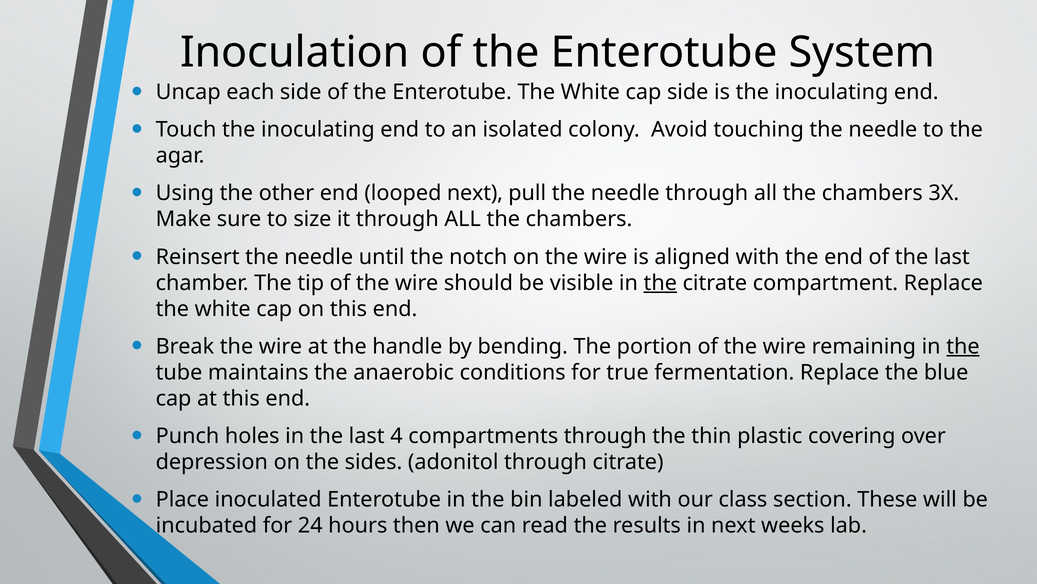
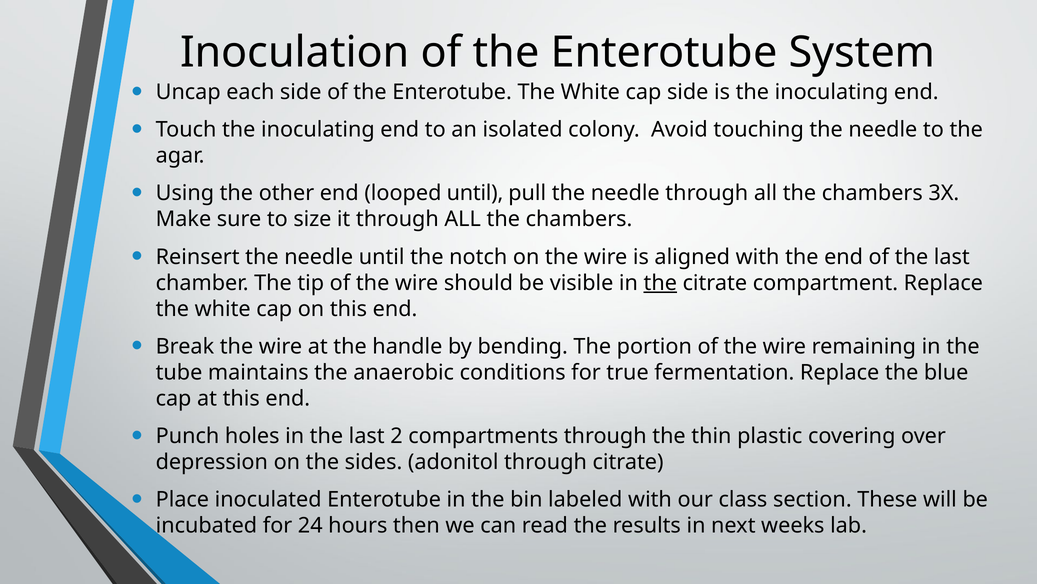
looped next: next -> until
the at (963, 346) underline: present -> none
4: 4 -> 2
